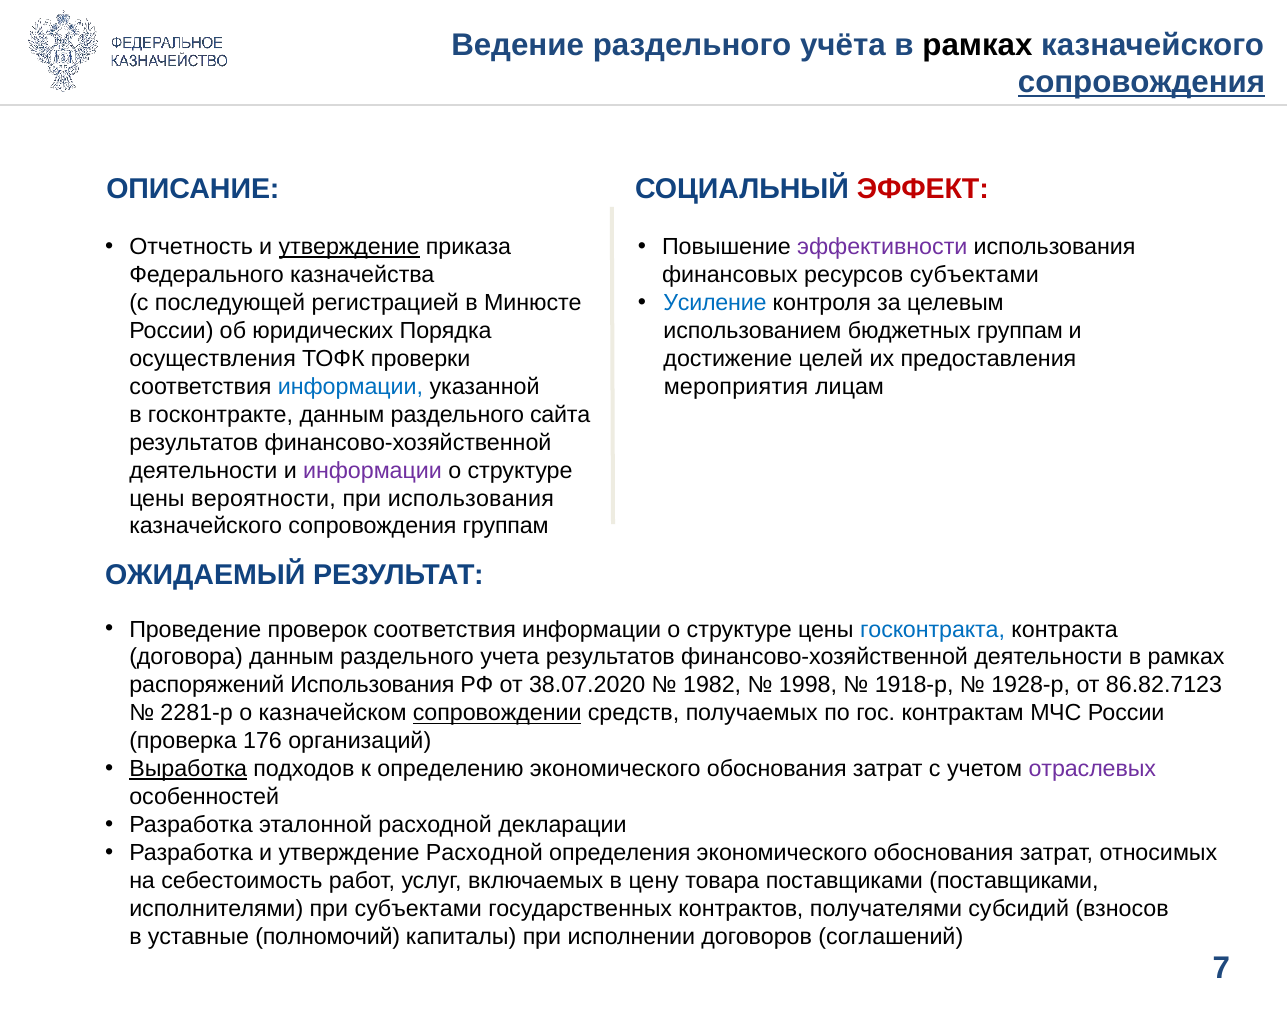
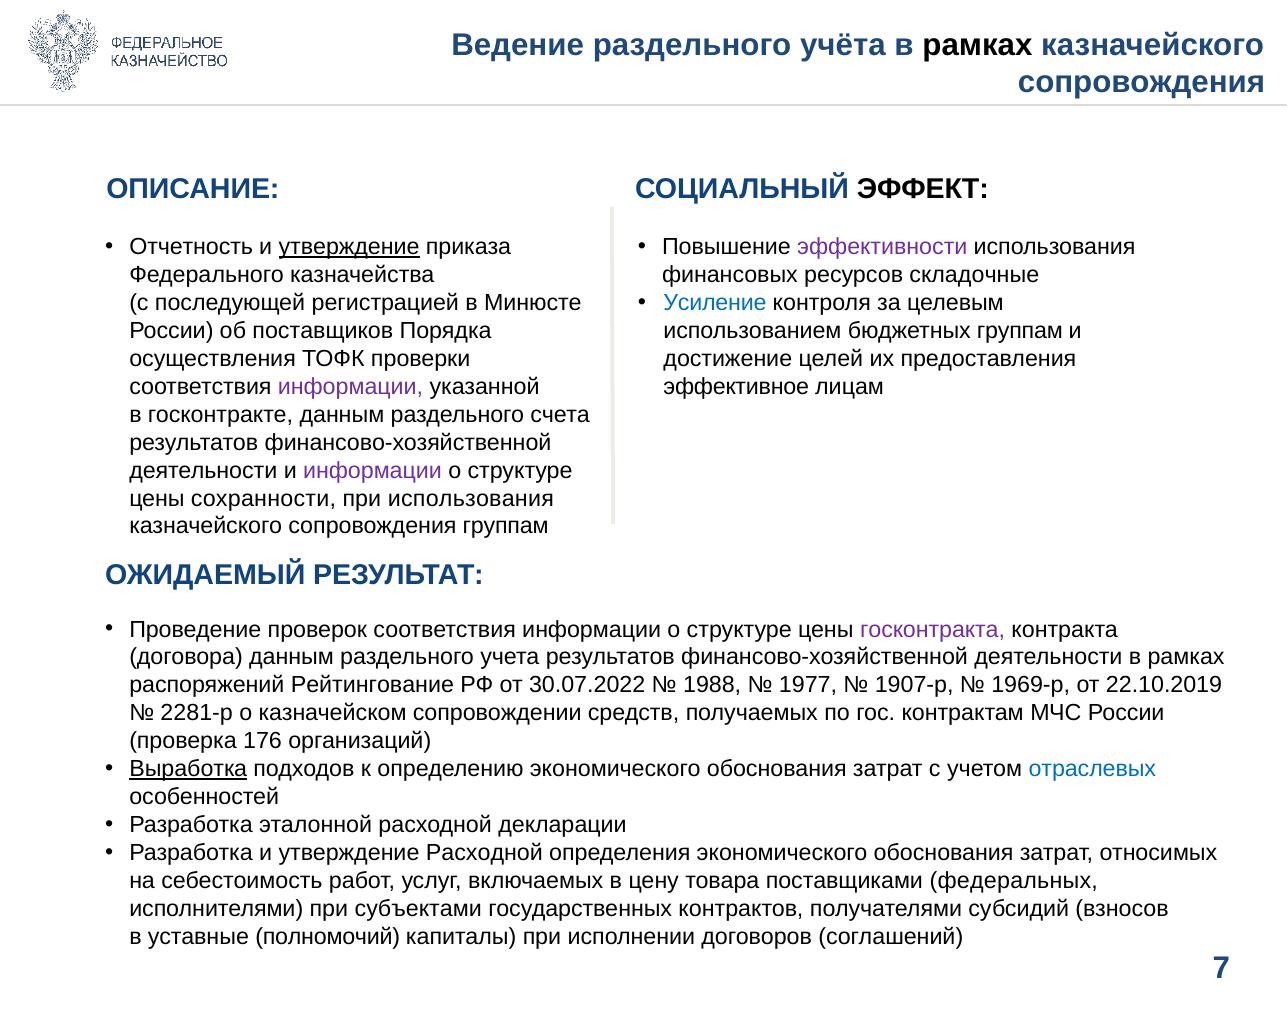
сопровождения at (1142, 82) underline: present -> none
ЭФФЕКТ colour: red -> black
ресурсов субъектами: субъектами -> складочные
юридических: юридических -> поставщиков
мероприятия: мероприятия -> эффективное
информации at (350, 387) colour: blue -> purple
сайта: сайта -> счета
вероятности: вероятности -> сохранности
госконтракта colour: blue -> purple
распоряжений Использования: Использования -> Рейтингование
38.07.2020: 38.07.2020 -> 30.07.2022
1982: 1982 -> 1988
1998: 1998 -> 1977
1918-р: 1918-р -> 1907-р
1928-р: 1928-р -> 1969-р
86.82.7123: 86.82.7123 -> 22.10.2019
сопровождении underline: present -> none
отраслевых colour: purple -> blue
поставщиками поставщиками: поставщиками -> федеральных
